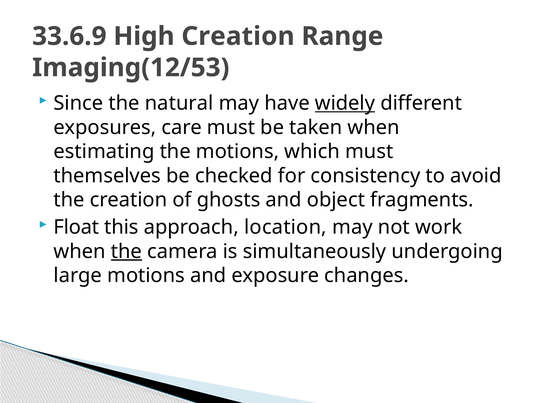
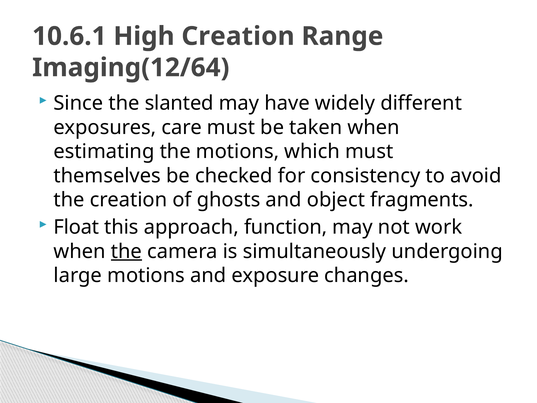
33.6.9: 33.6.9 -> 10.6.1
Imaging(12/53: Imaging(12/53 -> Imaging(12/64
natural: natural -> slanted
widely underline: present -> none
location: location -> function
